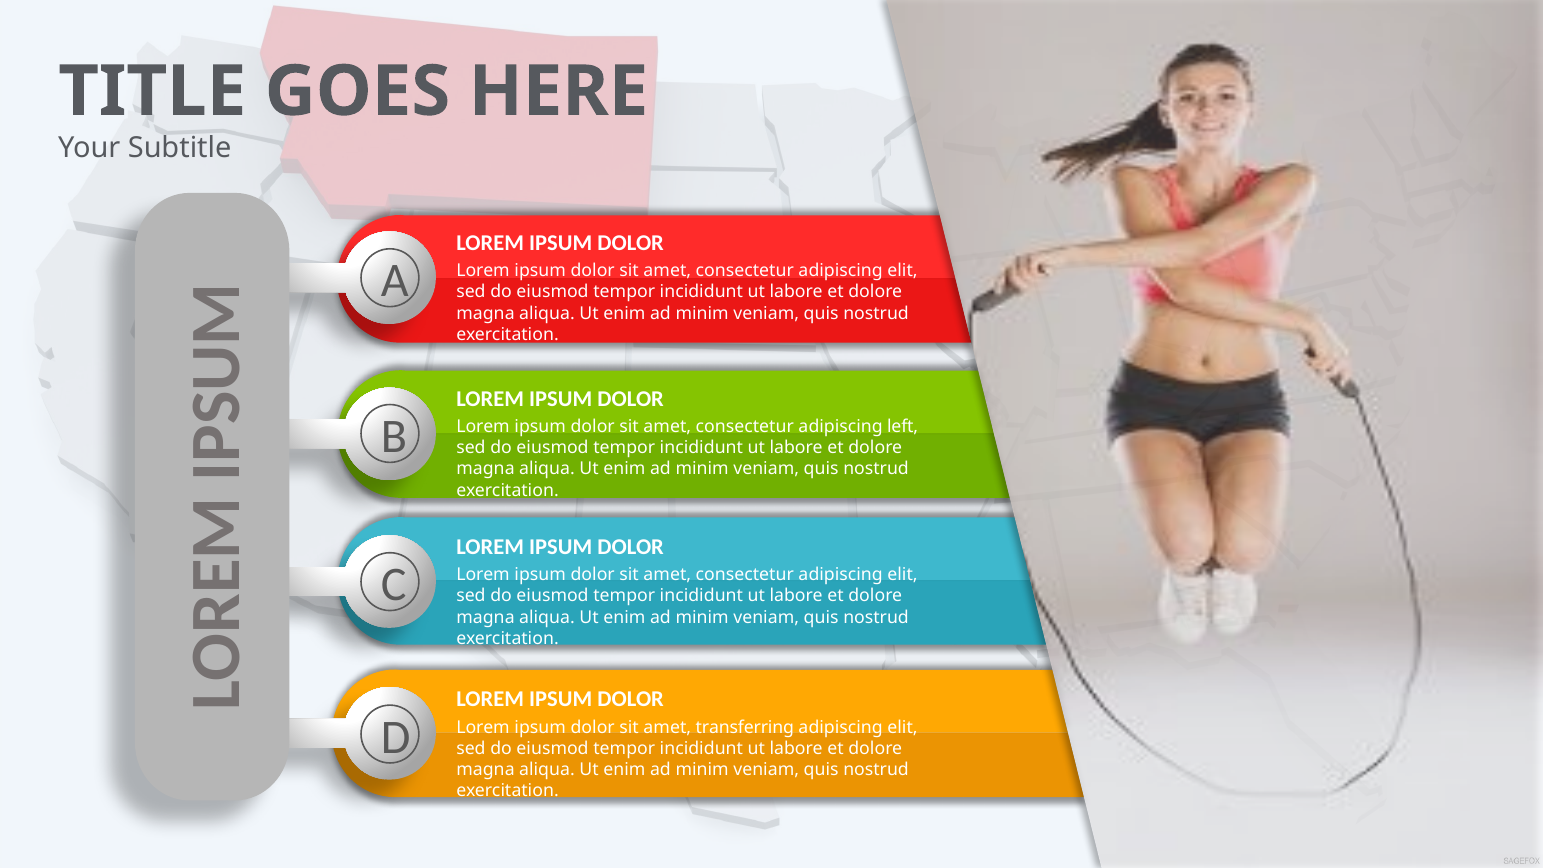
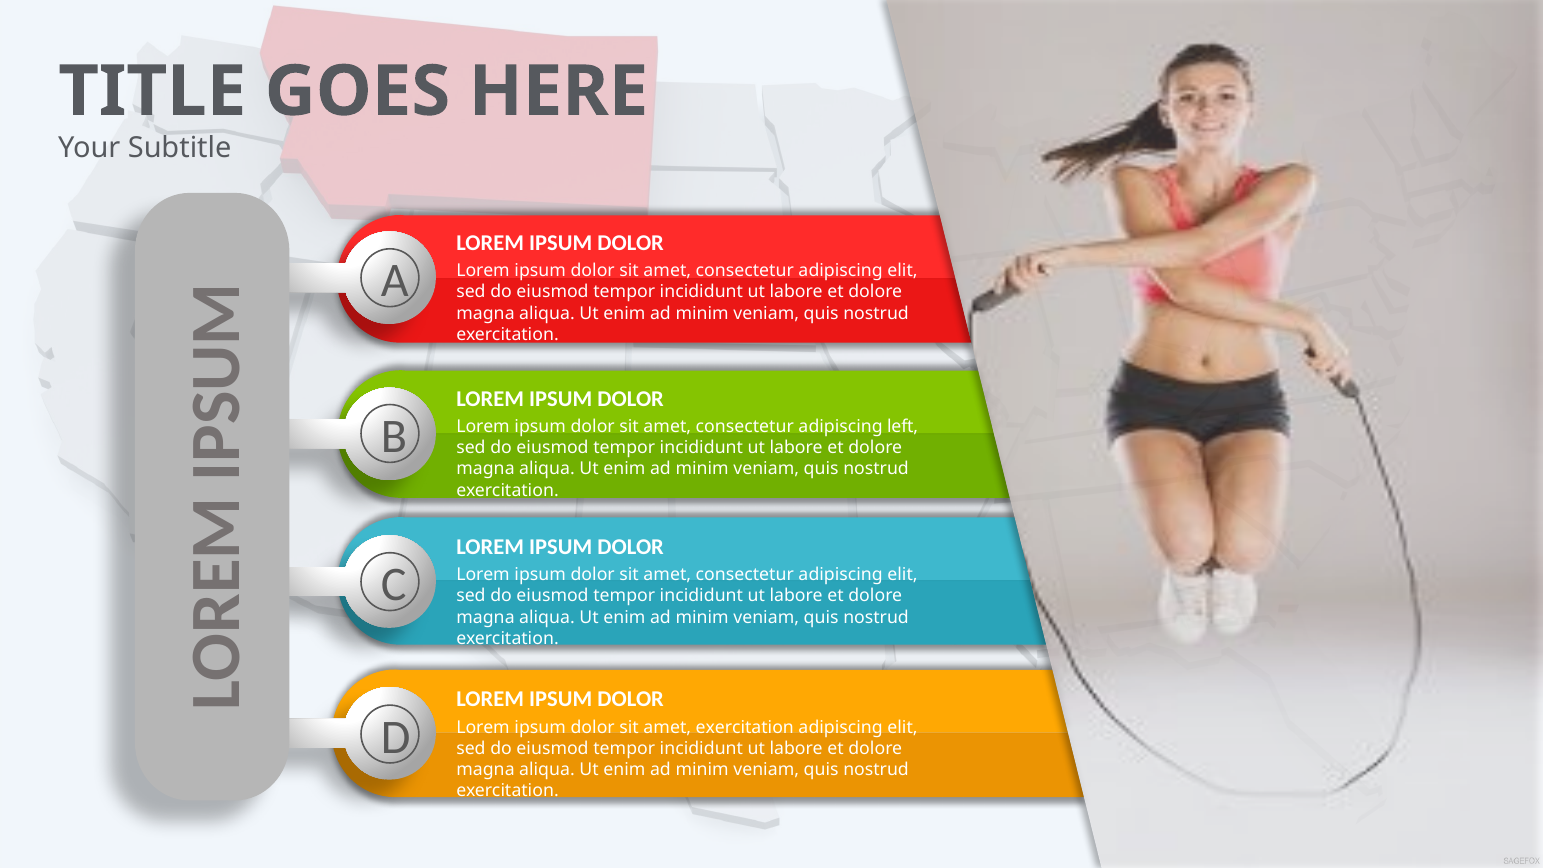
amet transferring: transferring -> exercitation
